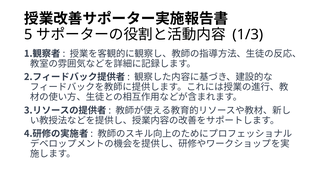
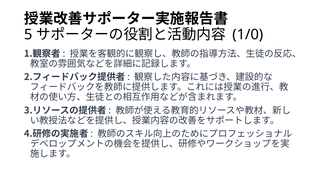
1/3: 1/3 -> 1/0
